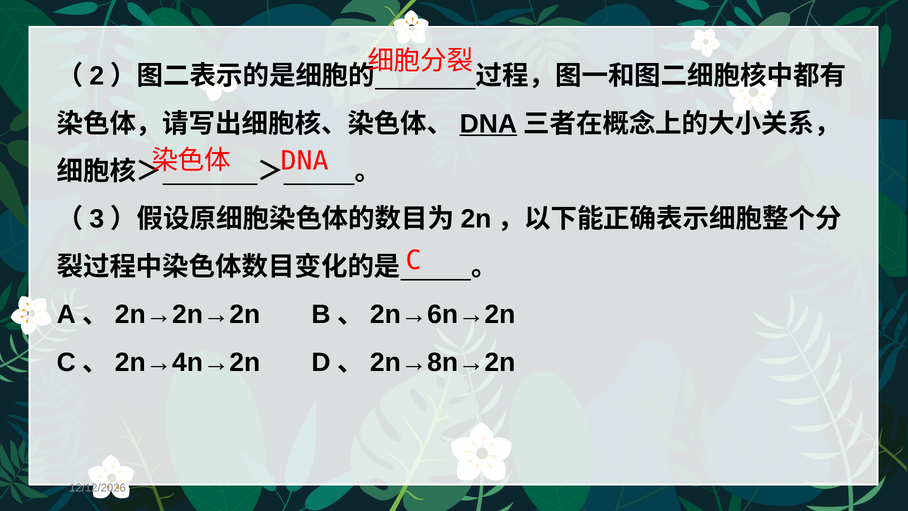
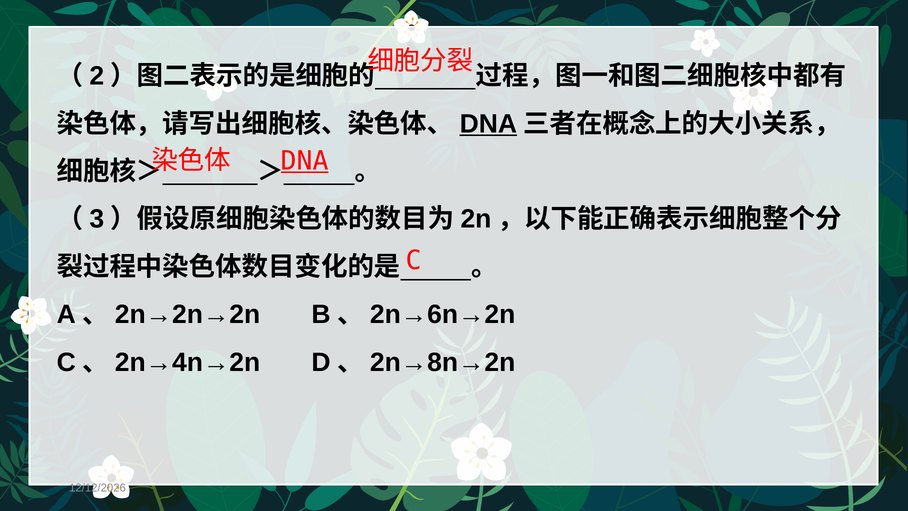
DNA at (305, 161) underline: none -> present
